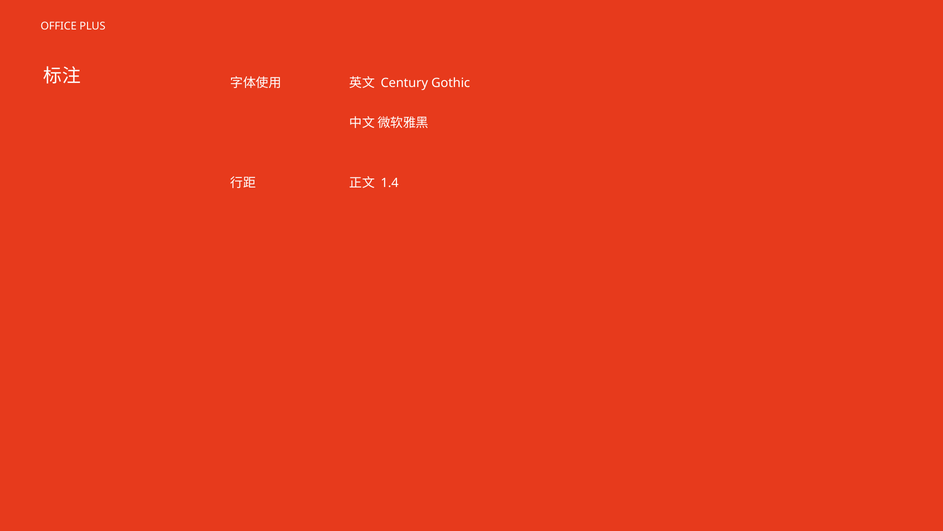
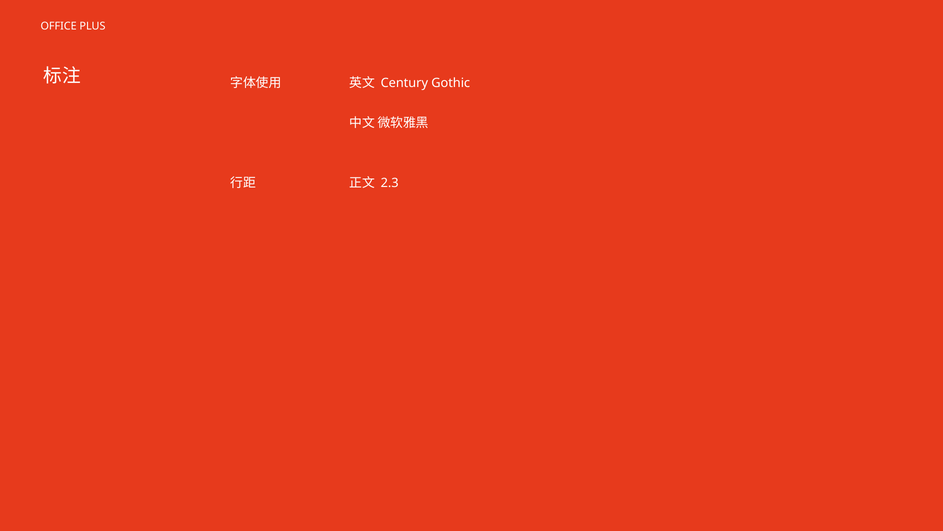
1.4: 1.4 -> 2.3
